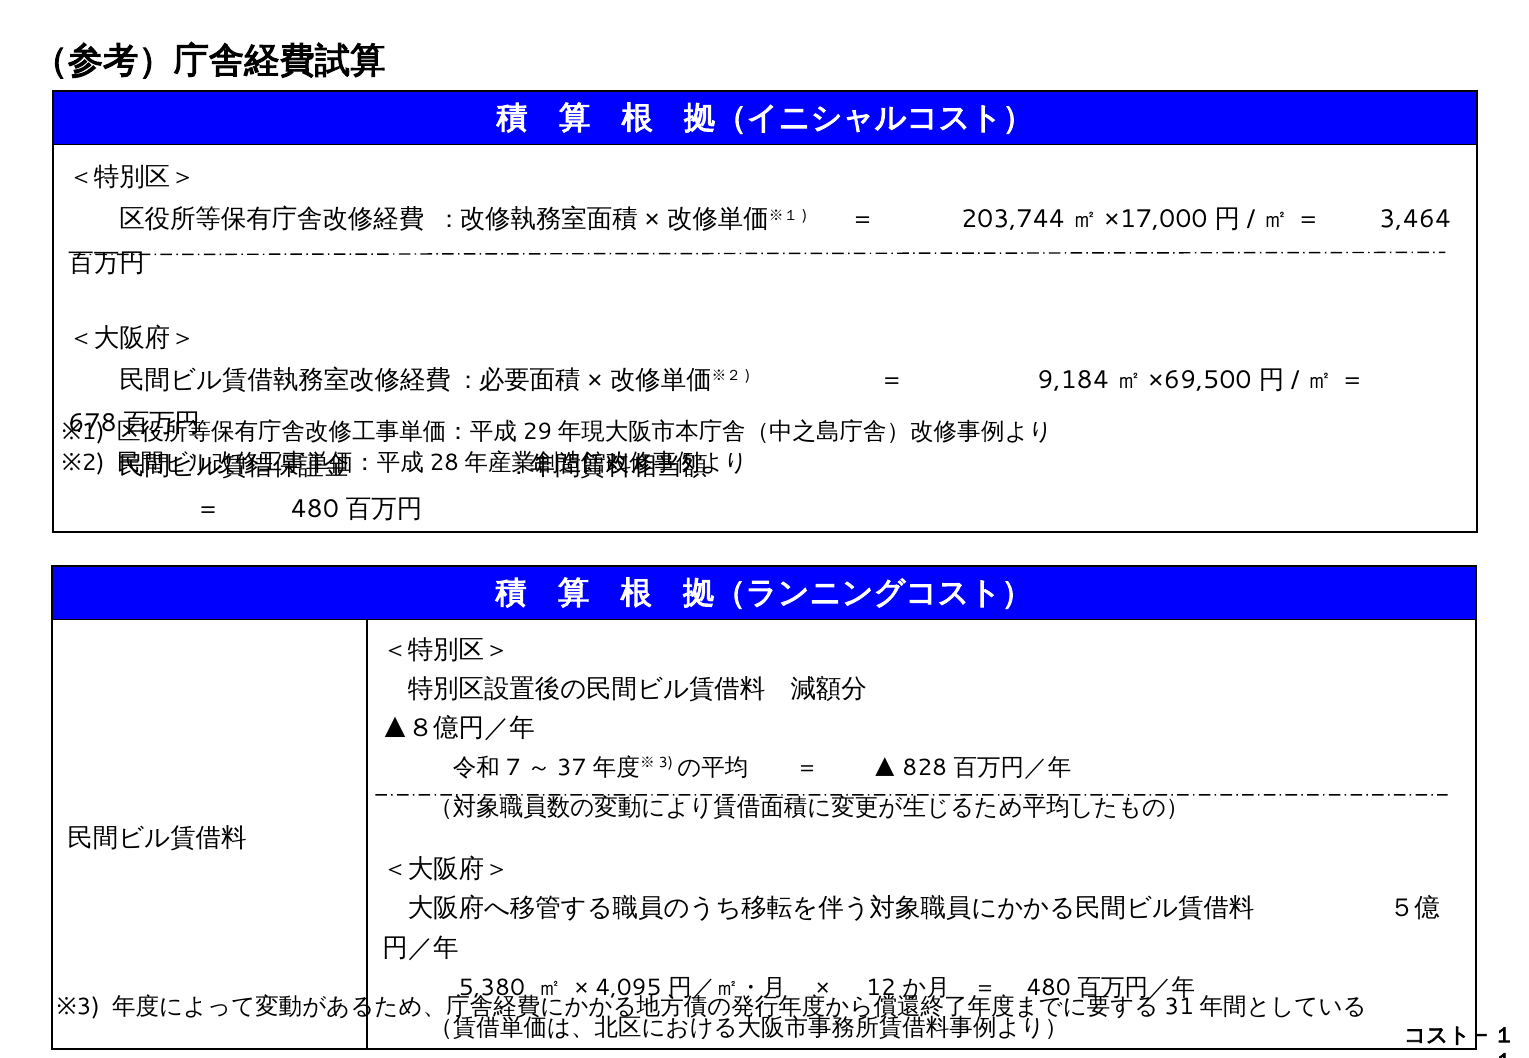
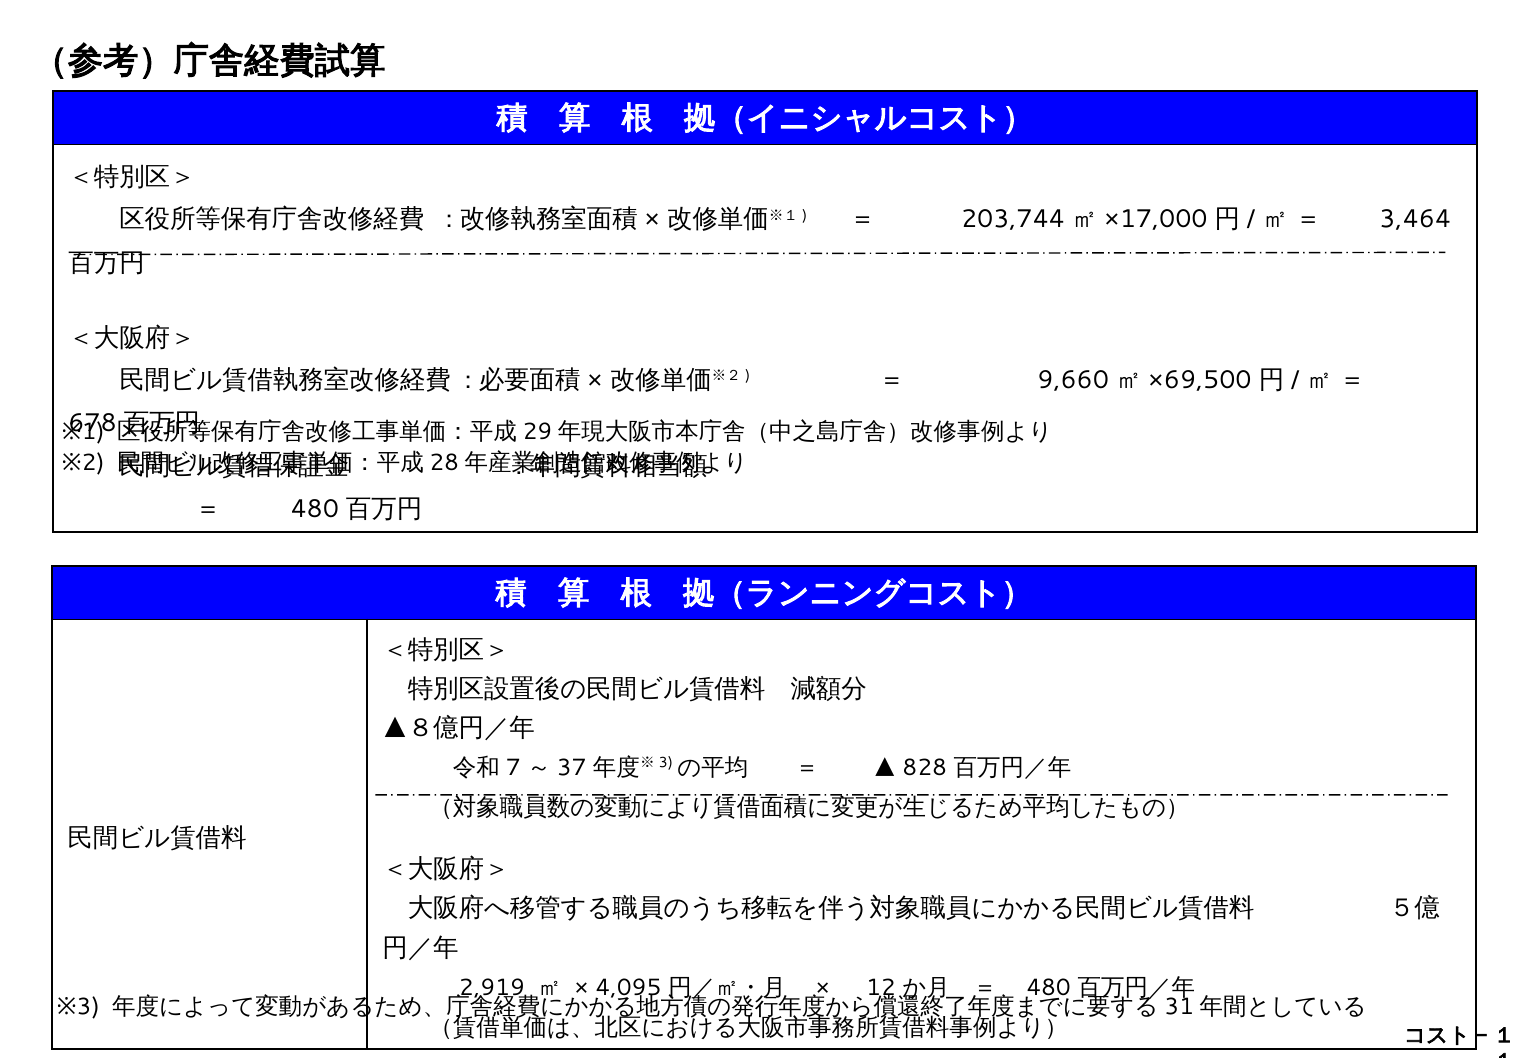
9,184: 9,184 -> 9,660
5,380: 5,380 -> 2,919
